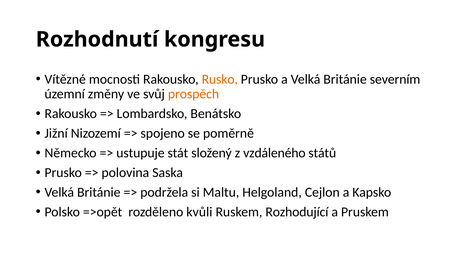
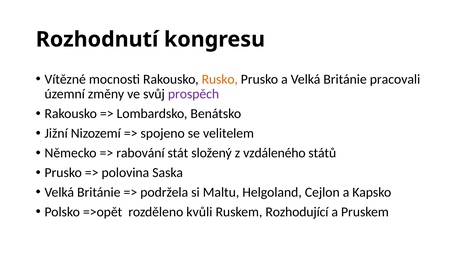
severním: severním -> pracovali
prospěch colour: orange -> purple
poměrně: poměrně -> velitelem
ustupuje: ustupuje -> rabování
